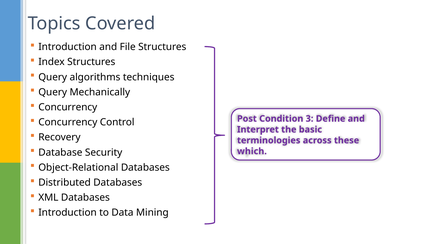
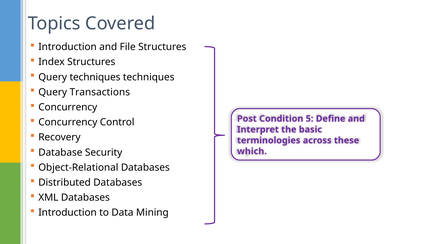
Query algorithms: algorithms -> techniques
Mechanically: Mechanically -> Transactions
3: 3 -> 5
